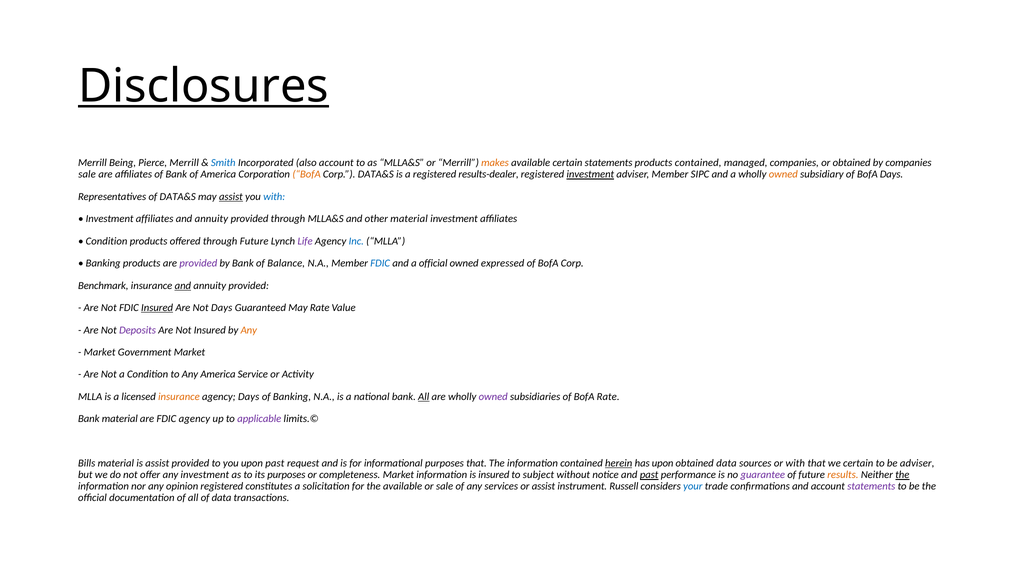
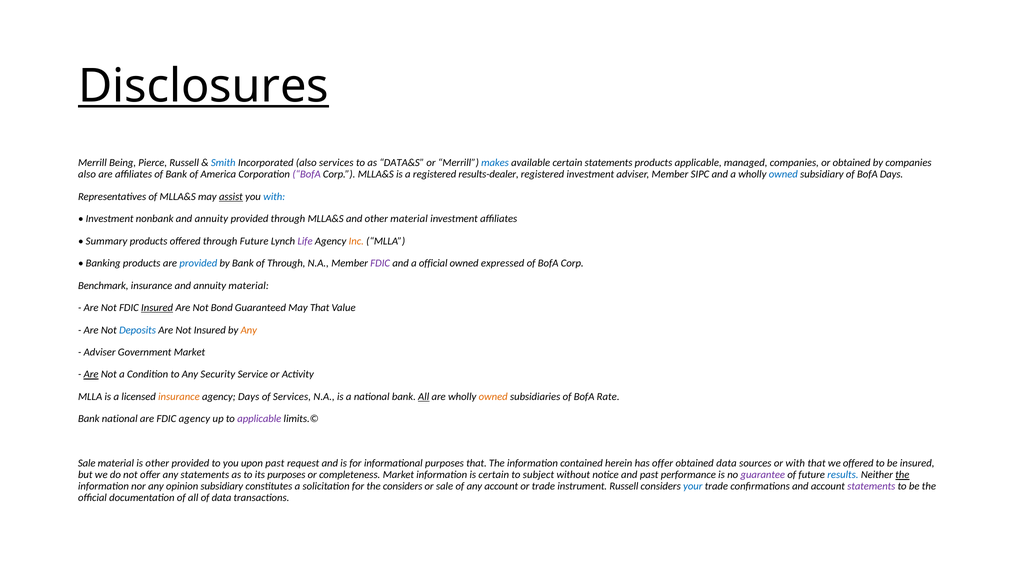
Pierce Merrill: Merrill -> Russell
also account: account -> services
as MLLA&S: MLLA&S -> DATA&S
makes colour: orange -> blue
products contained: contained -> applicable
sale at (87, 174): sale -> also
BofA at (307, 174) colour: orange -> purple
Corp DATA&S: DATA&S -> MLLA&S
investment at (590, 174) underline: present -> none
owned at (783, 174) colour: orange -> blue
of DATA&S: DATA&S -> MLLA&S
affiliates at (155, 219): affiliates -> nonbank
Condition at (107, 241): Condition -> Summary
Inc colour: blue -> orange
provided at (198, 263) colour: purple -> blue
of Balance: Balance -> Through
FDIC at (380, 263) colour: blue -> purple
and at (183, 286) underline: present -> none
provided at (249, 286): provided -> material
Not Days: Days -> Bond
May Rate: Rate -> That
Deposits colour: purple -> blue
Market at (100, 352): Market -> Adviser
Are at (91, 374) underline: none -> present
Any America: America -> Security
of Banking: Banking -> Services
owned at (493, 397) colour: purple -> orange
Bank material: material -> national
Bills at (87, 463): Bills -> Sale
is assist: assist -> other
herein underline: present -> none
has upon: upon -> offer
we certain: certain -> offered
be adviser: adviser -> insured
any investment: investment -> statements
is insured: insured -> certain
past at (649, 475) underline: present -> none
results colour: orange -> blue
opinion registered: registered -> subsidiary
the available: available -> considers
any services: services -> account
or assist: assist -> trade
